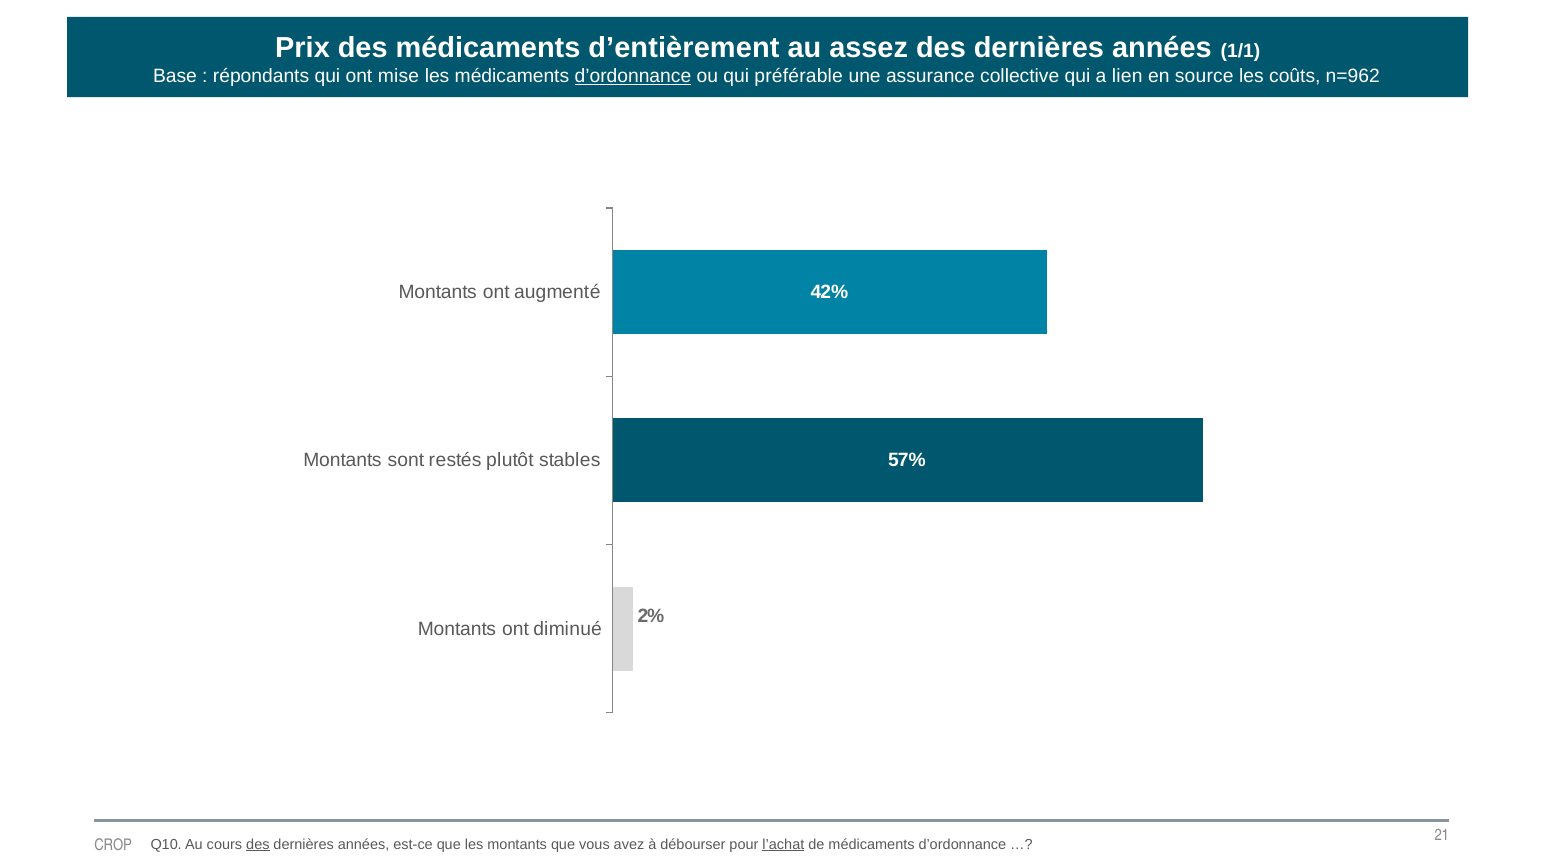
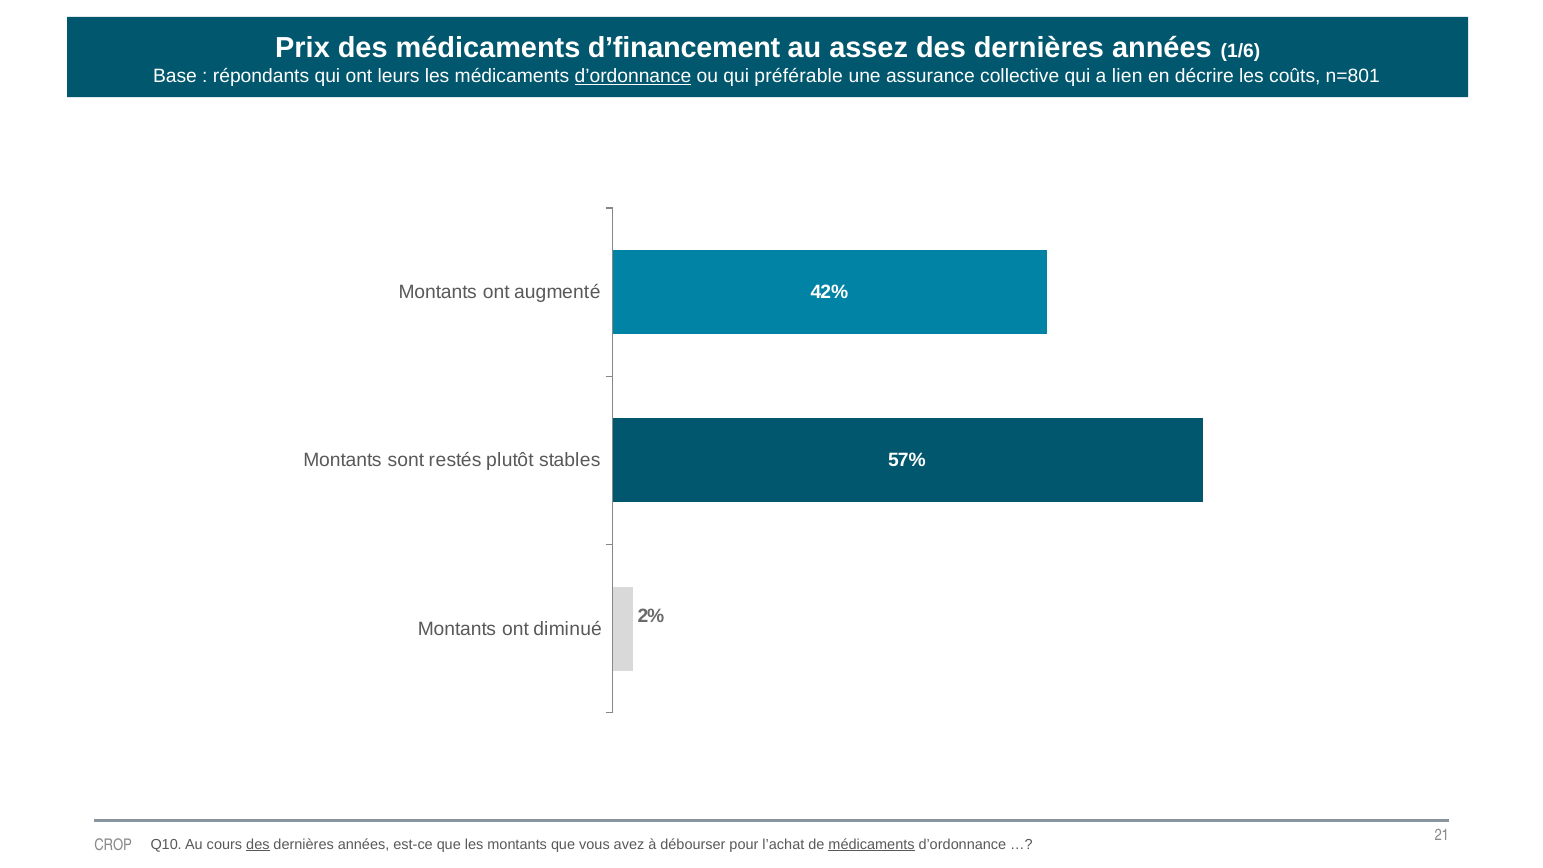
d’entièrement: d’entièrement -> d’financement
1/1: 1/1 -> 1/6
mise: mise -> leurs
source: source -> décrire
n=962: n=962 -> n=801
l’achat underline: present -> none
médicaments at (872, 844) underline: none -> present
